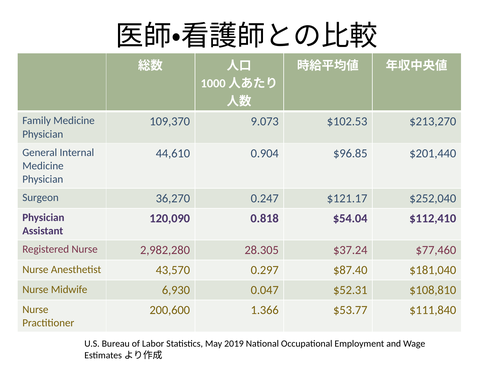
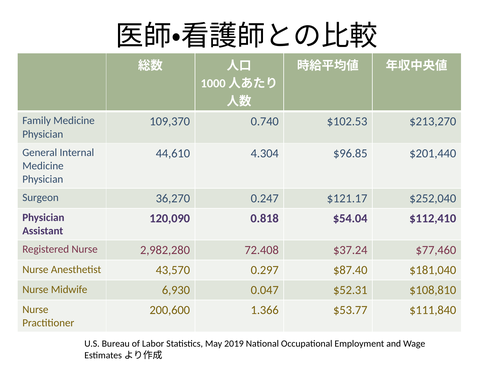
9.073: 9.073 -> 0.740
0.904: 0.904 -> 4.304
28.305: 28.305 -> 72.408
